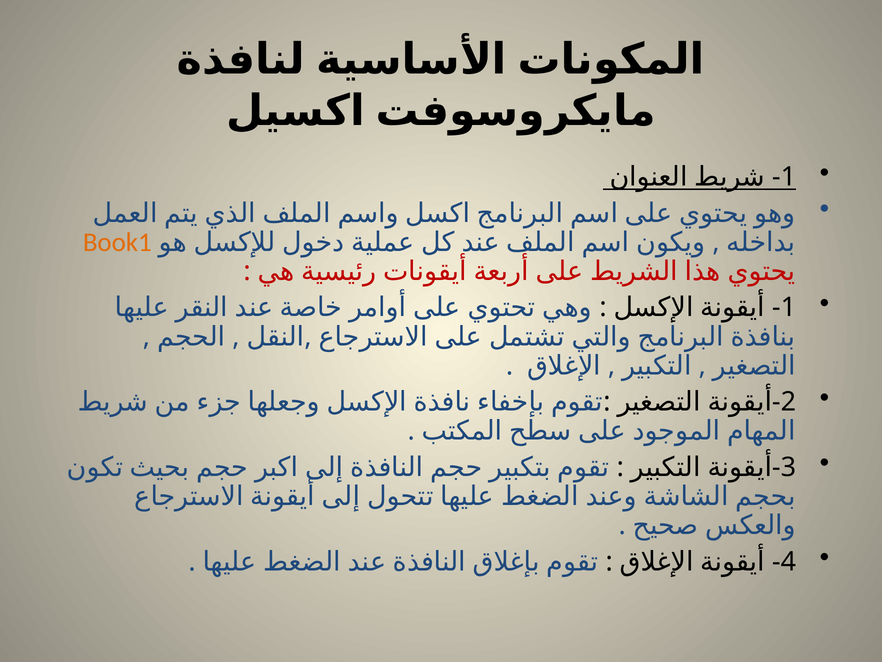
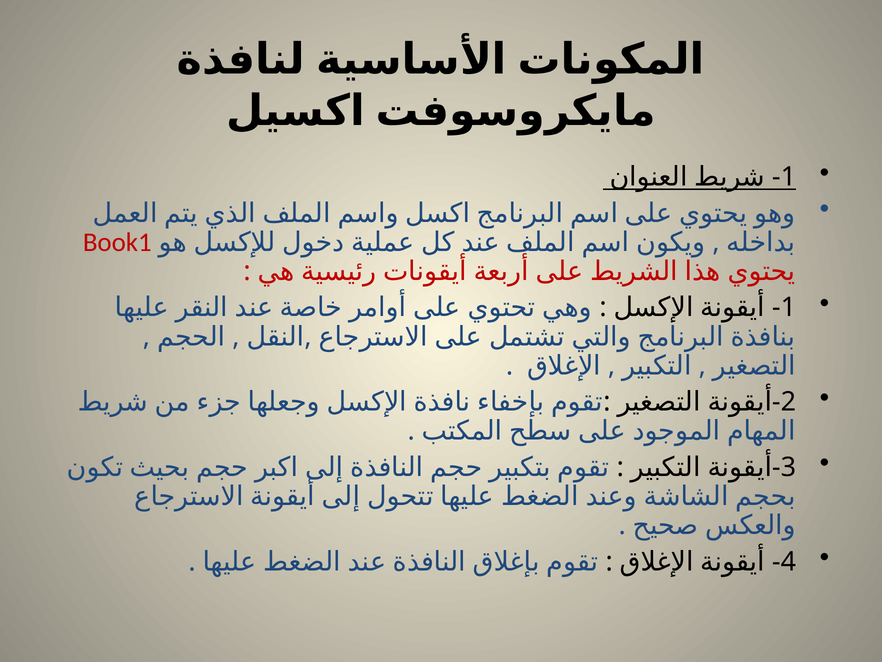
Book1 colour: orange -> red
